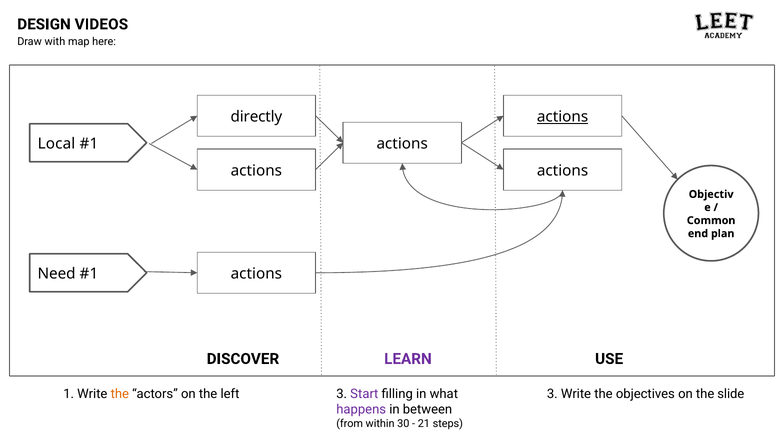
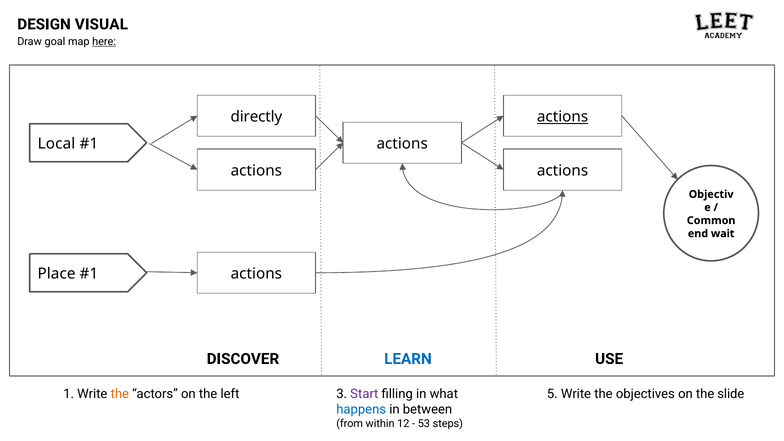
VIDEOS: VIDEOS -> VISUAL
with: with -> goal
here underline: none -> present
plan: plan -> wait
Need: Need -> Place
LEARN colour: purple -> blue
left 3: 3 -> 5
happens colour: purple -> blue
30: 30 -> 12
21: 21 -> 53
